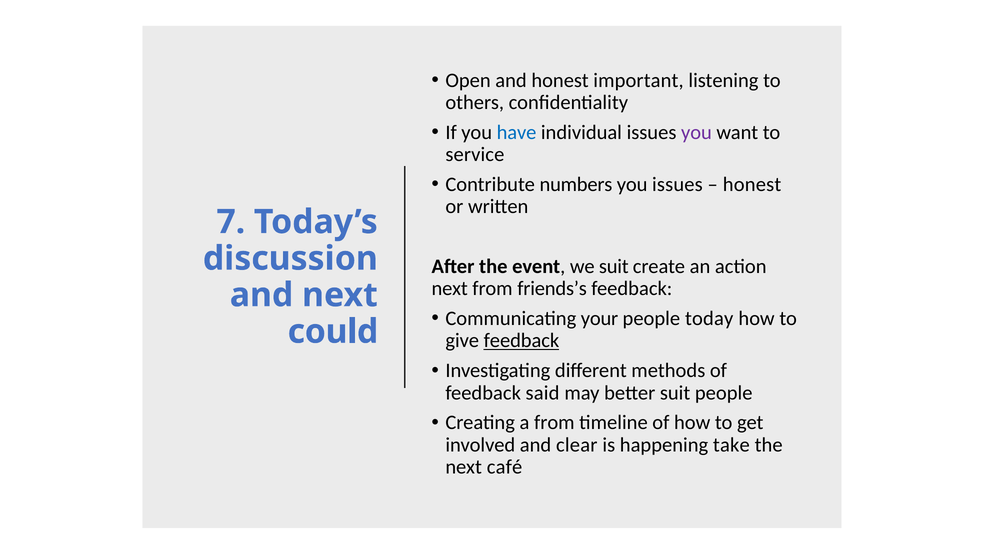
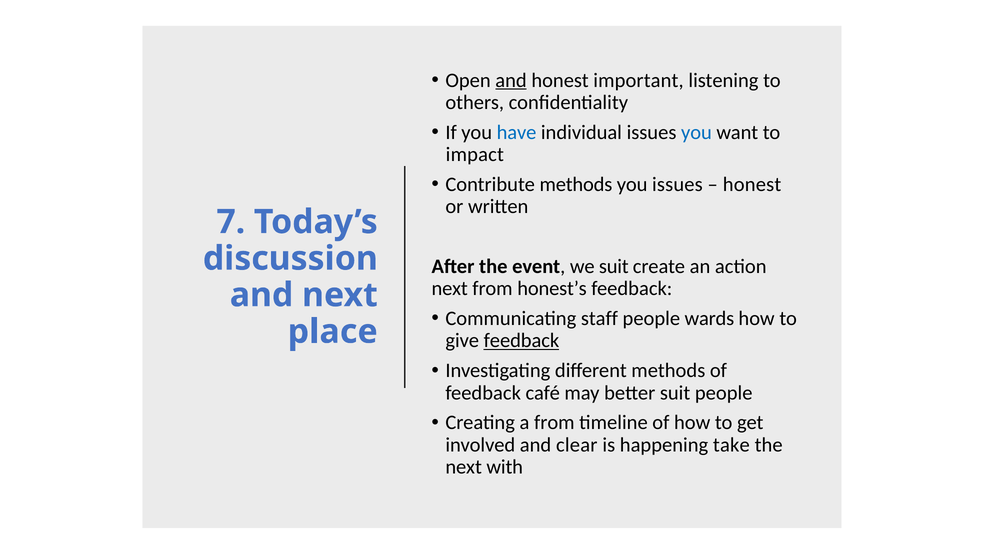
and at (511, 80) underline: none -> present
you at (696, 132) colour: purple -> blue
service: service -> impact
Contribute numbers: numbers -> methods
friends’s: friends’s -> honest’s
your: your -> staff
today: today -> wards
could: could -> place
said: said -> café
café: café -> with
